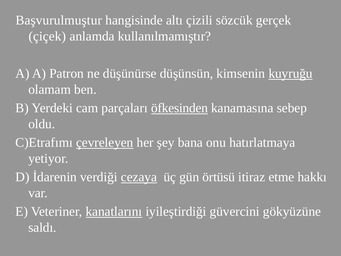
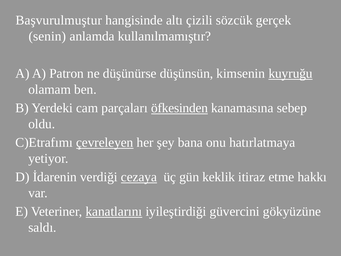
çiçek: çiçek -> senin
örtüsü: örtüsü -> keklik
